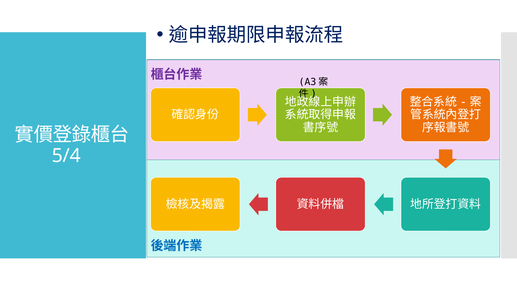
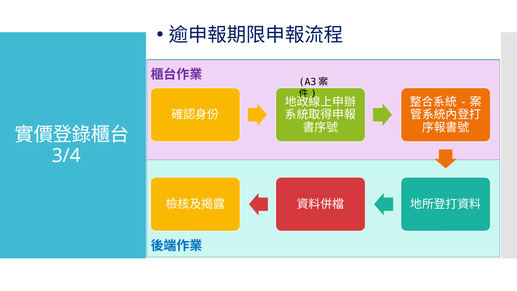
5/4: 5/4 -> 3/4
